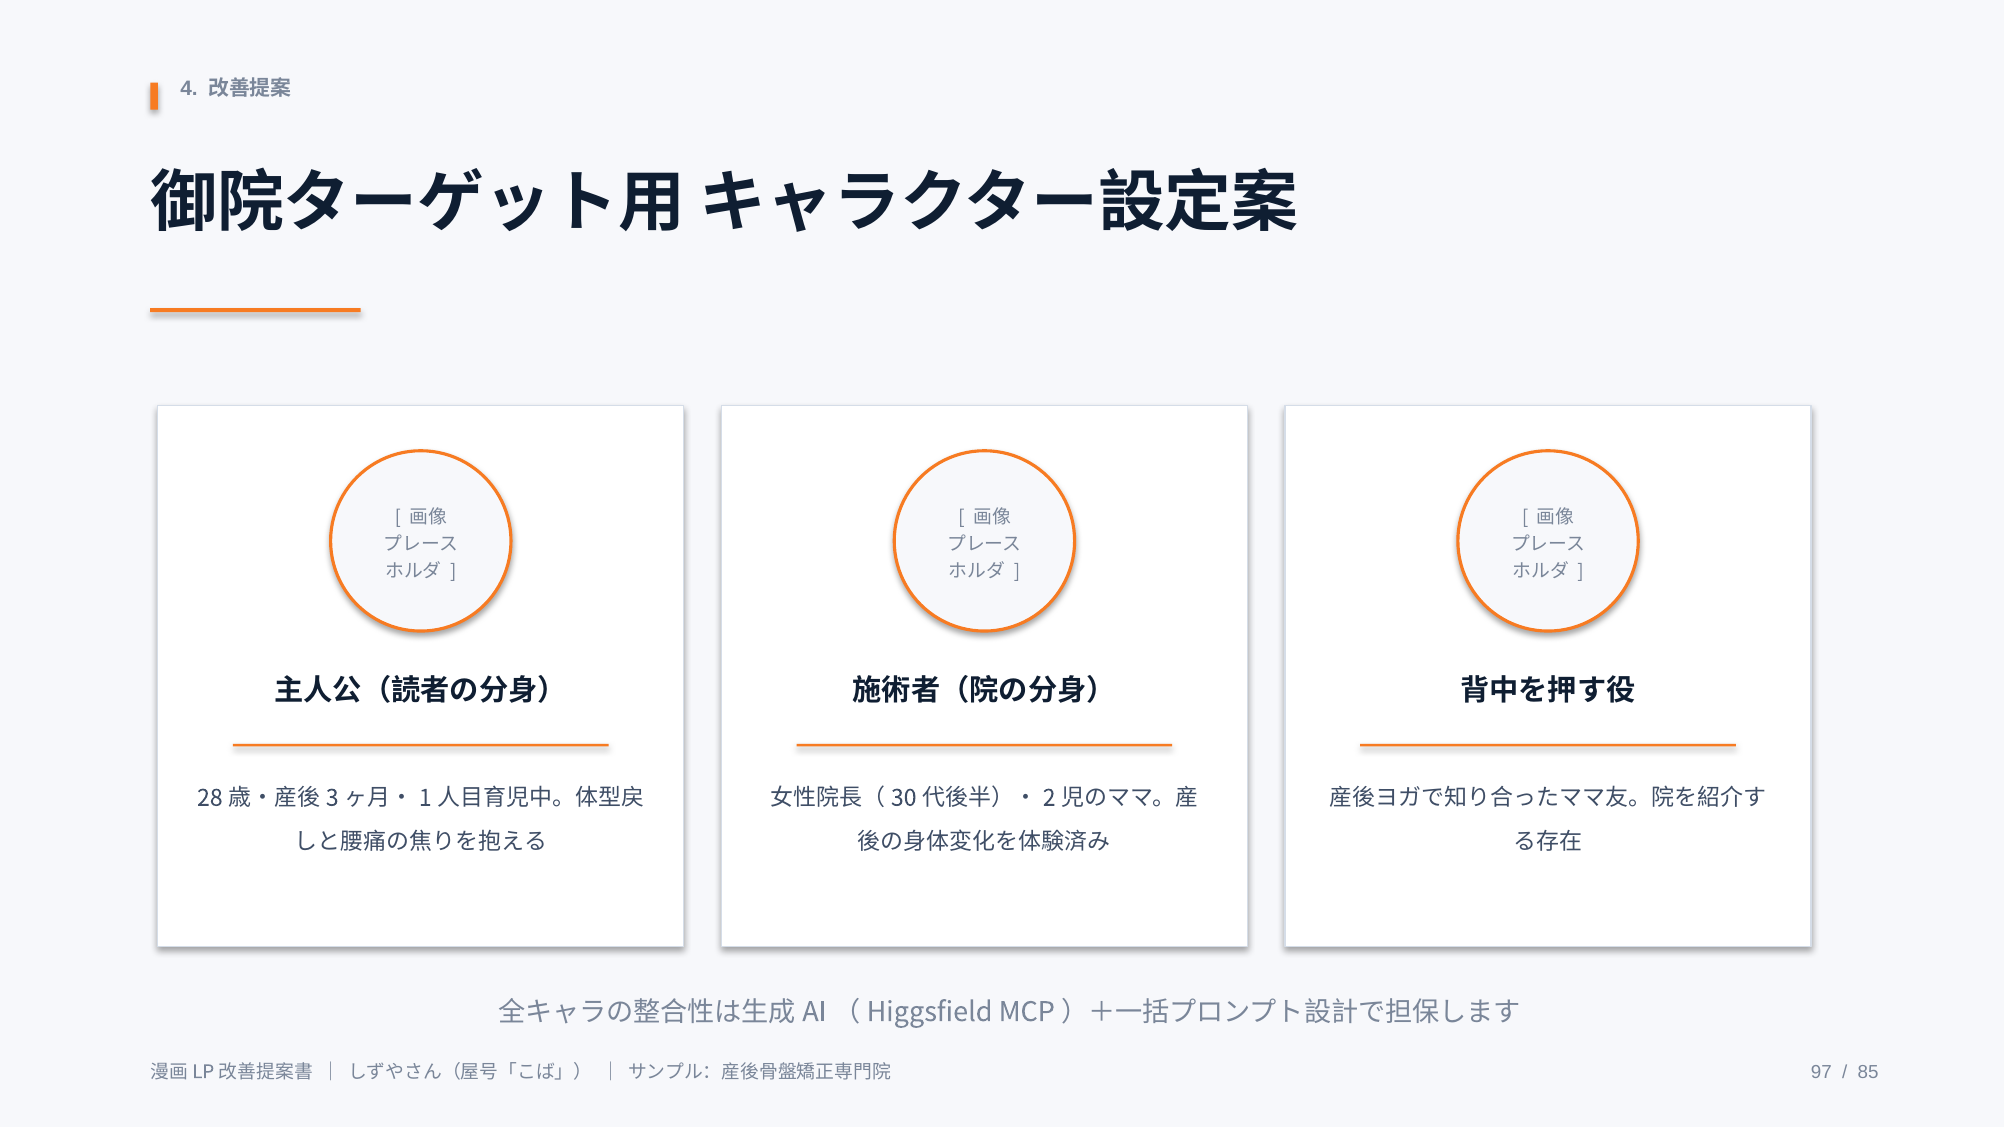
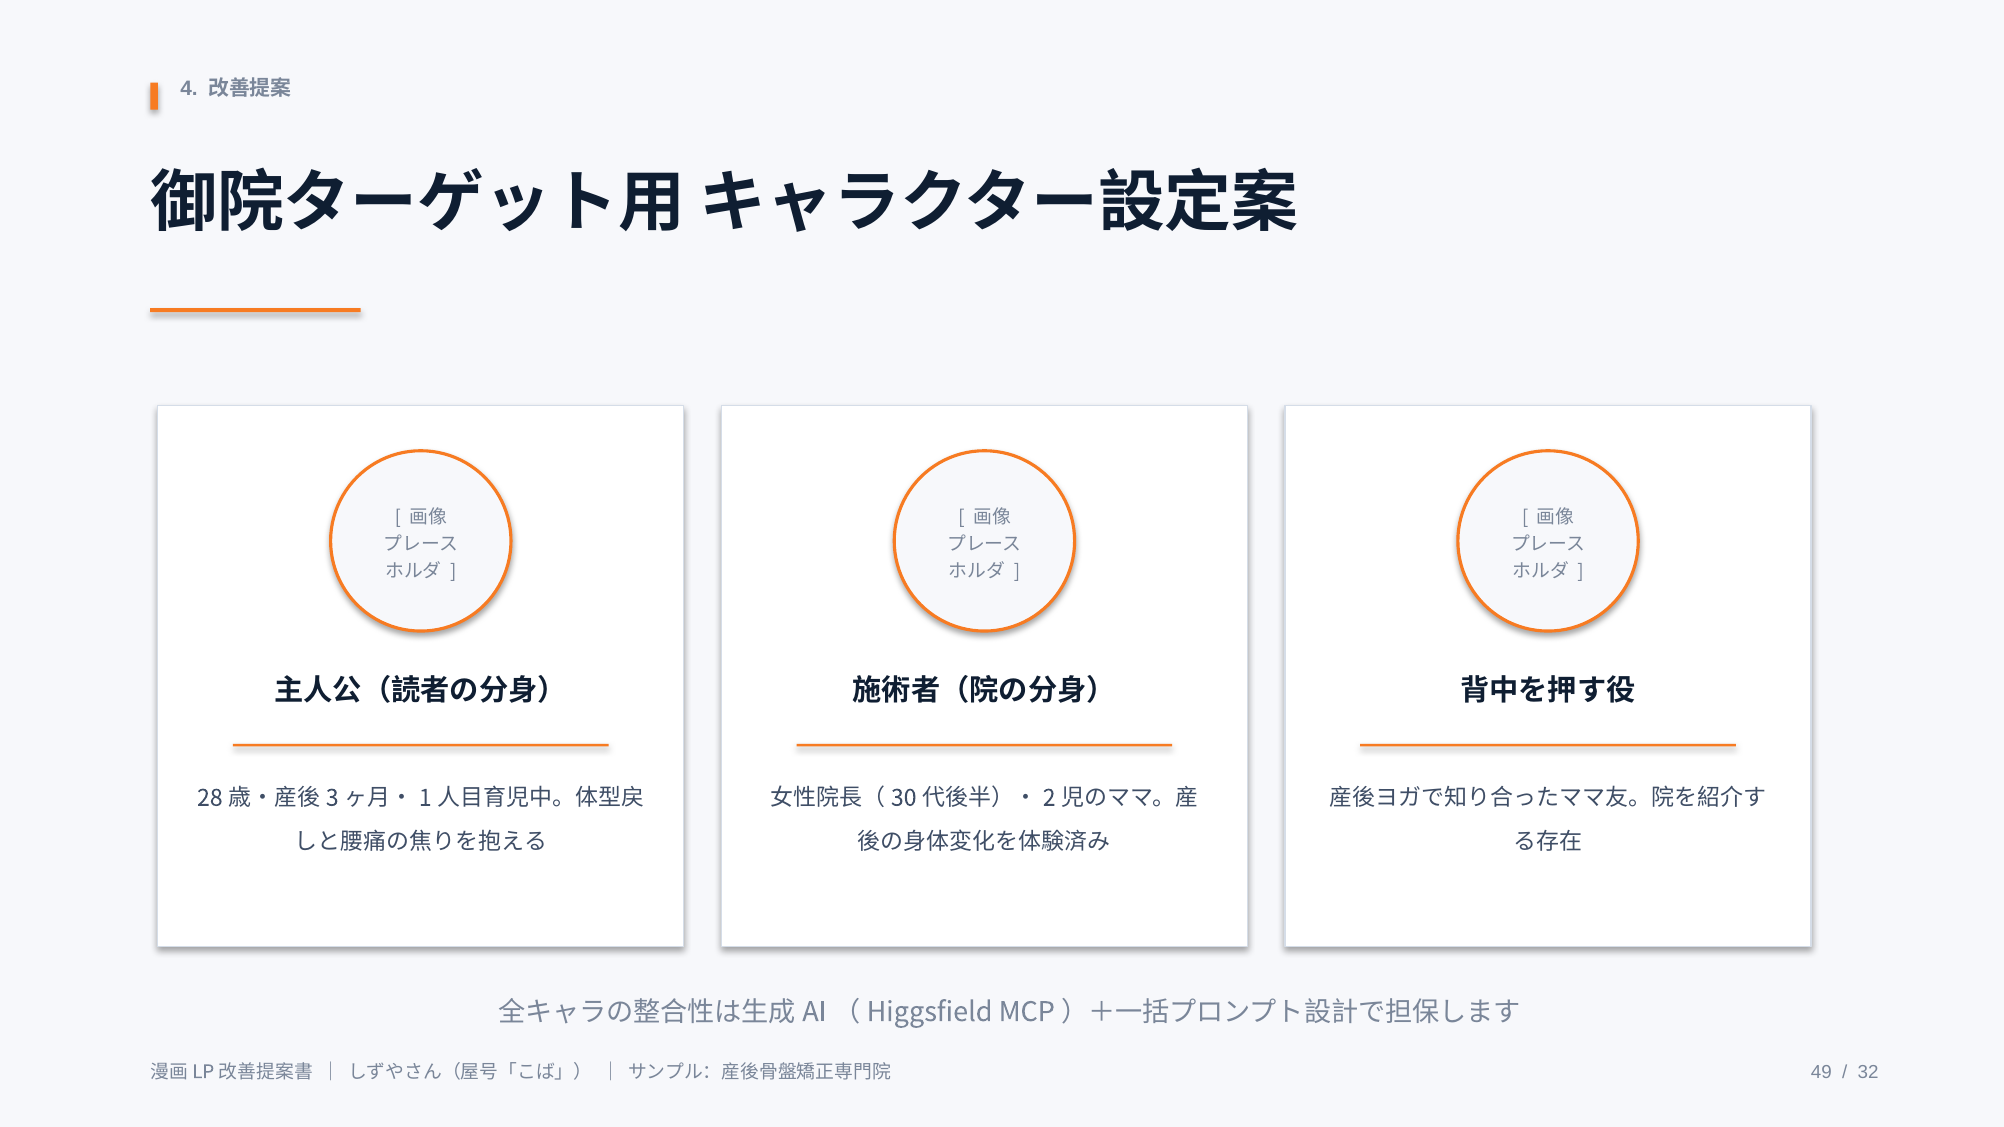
97: 97 -> 49
85: 85 -> 32
